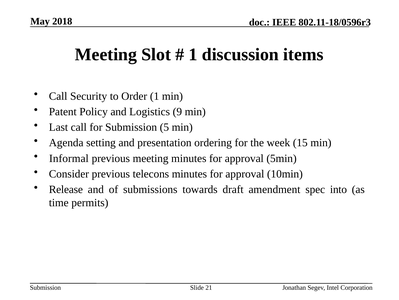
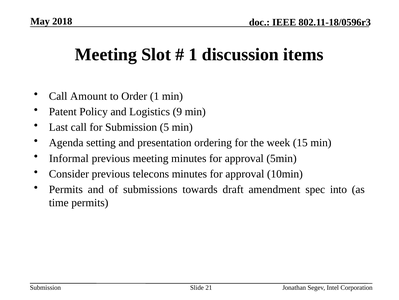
Security: Security -> Amount
Release at (66, 189): Release -> Permits
